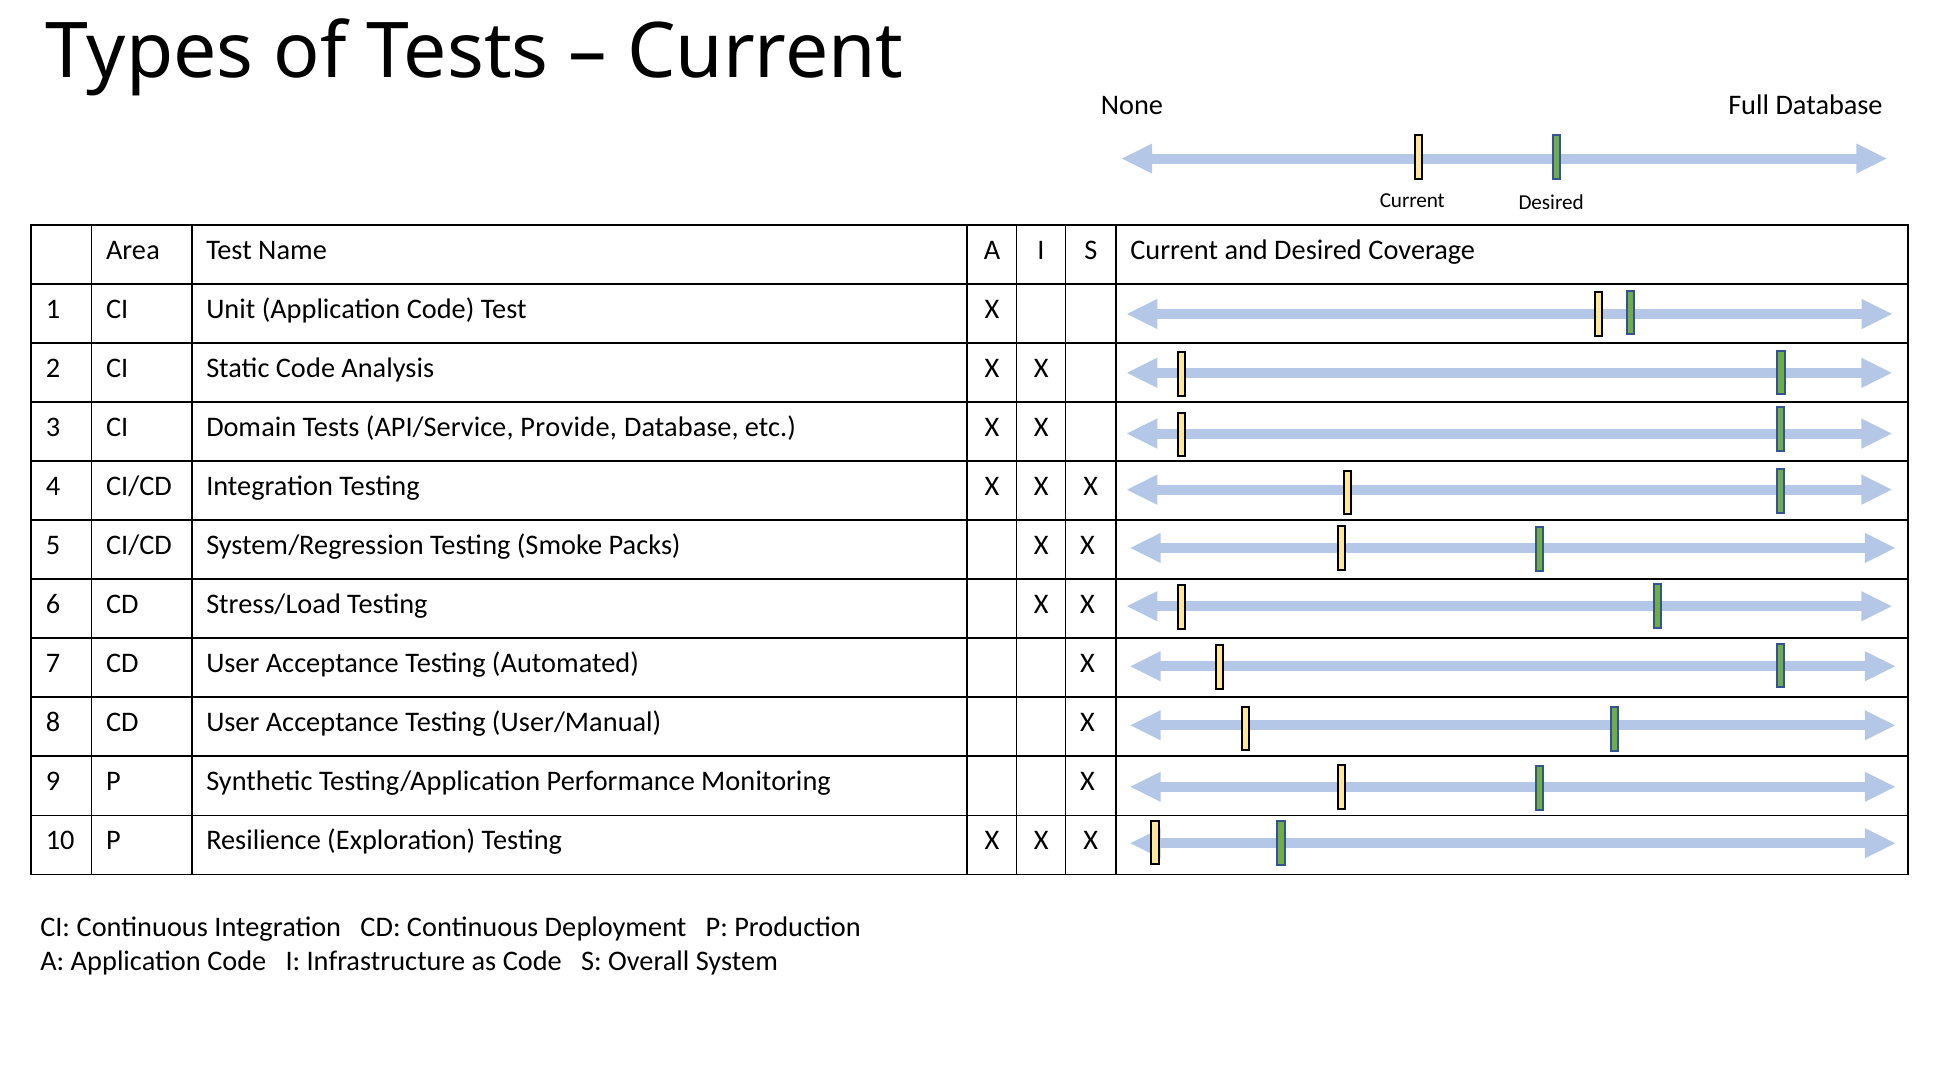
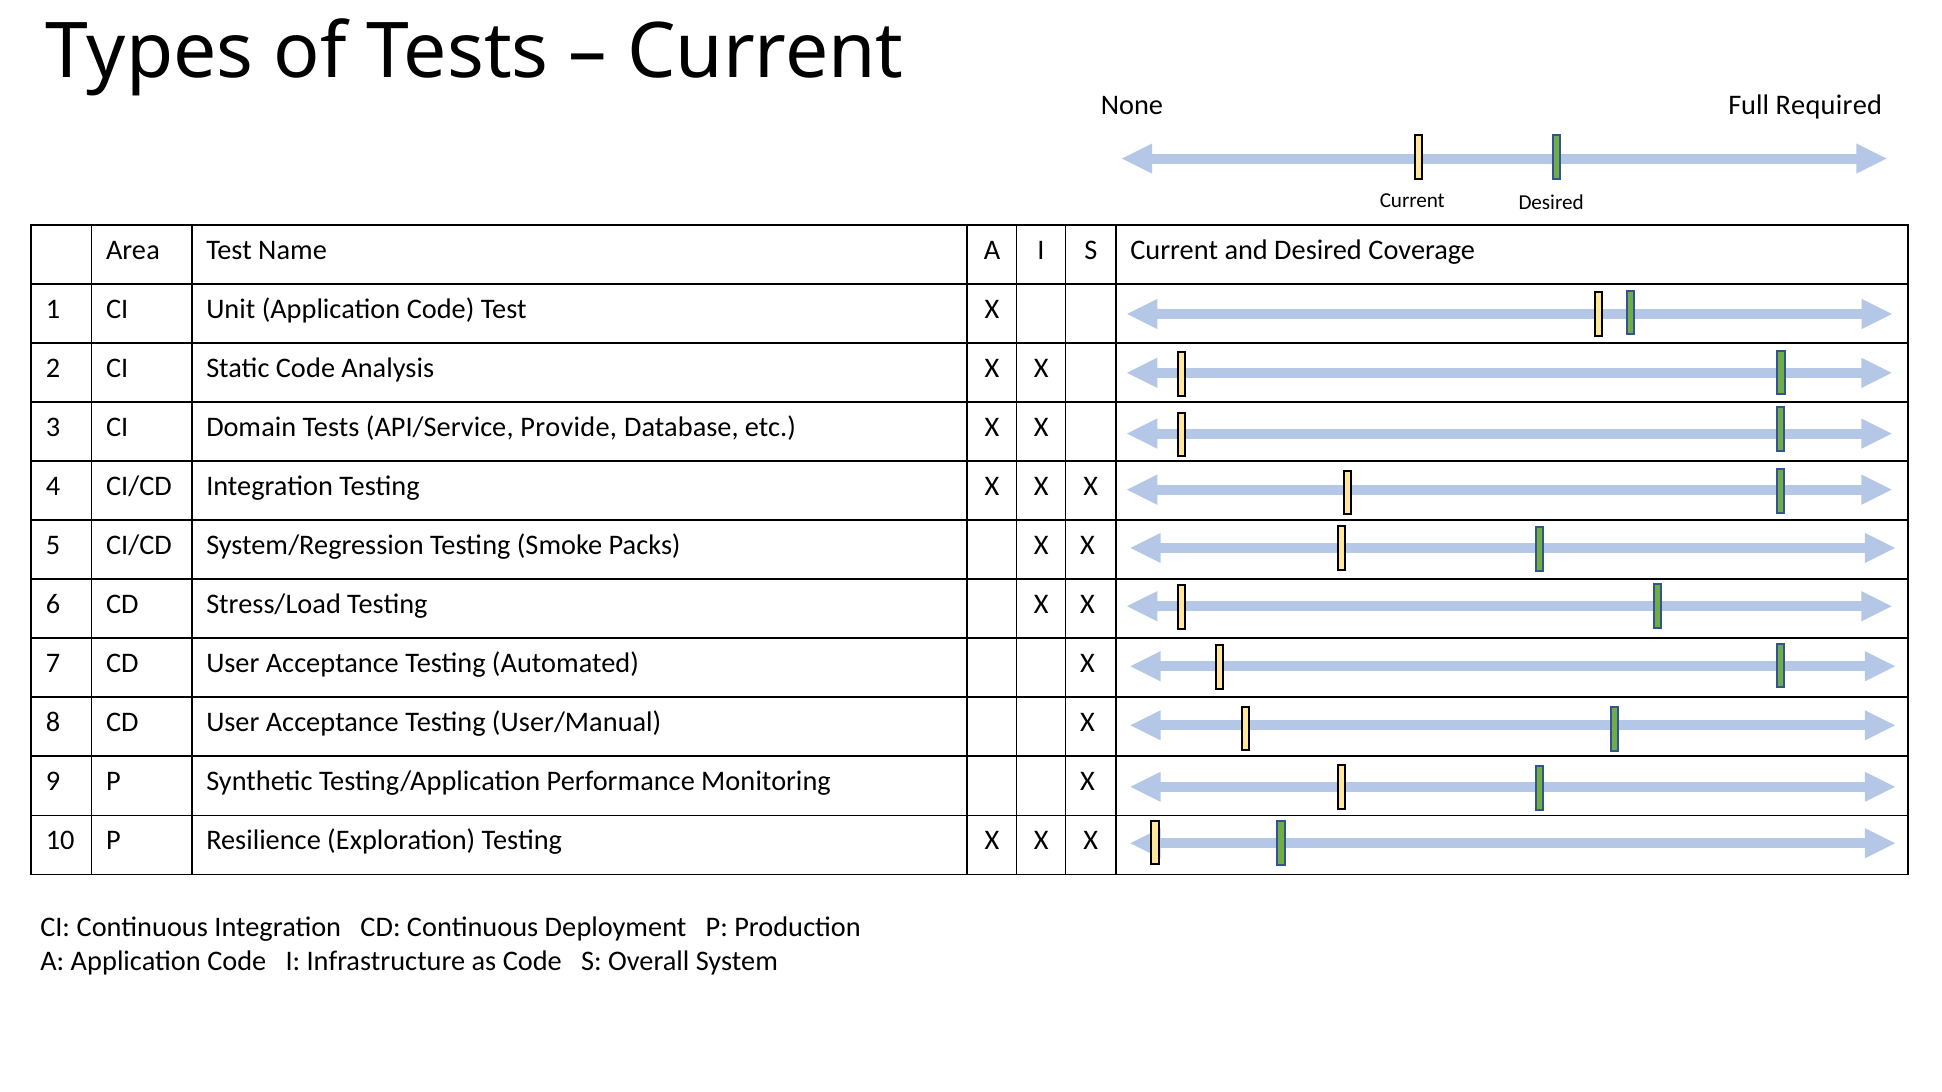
Full Database: Database -> Required
